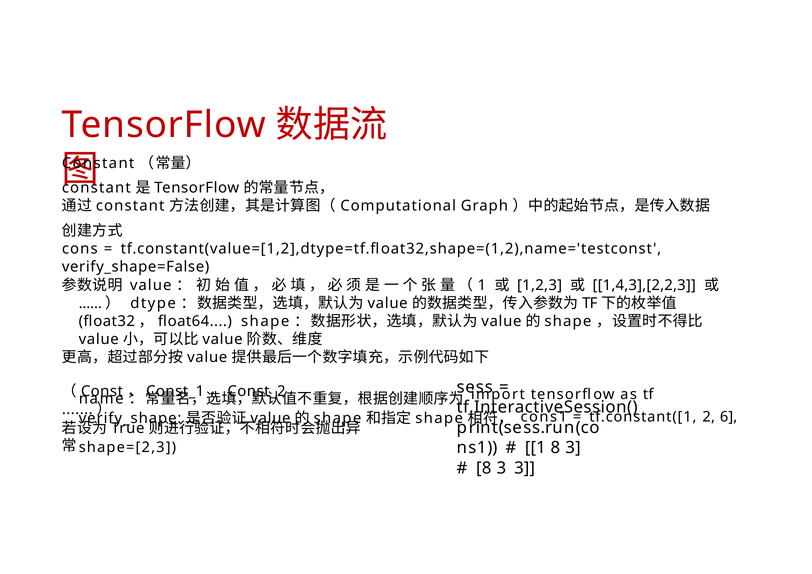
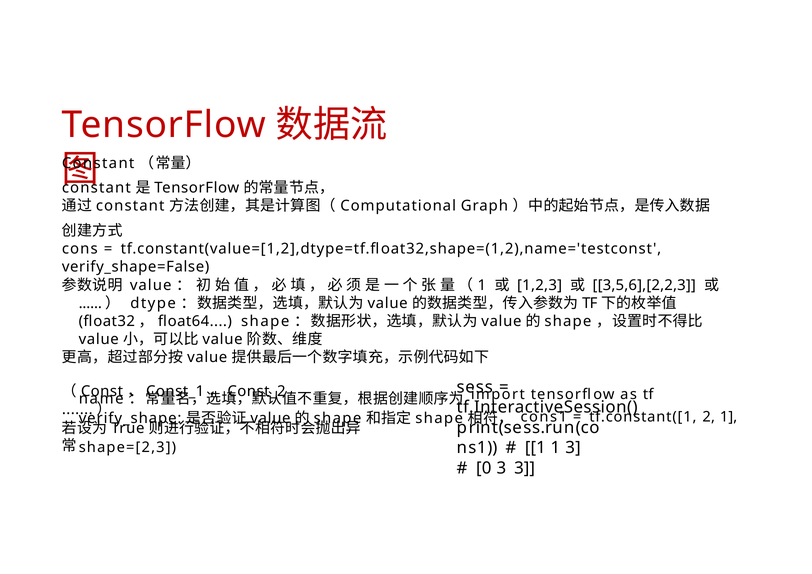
1,4,3],[2,2,3: 1,4,3],[2,2,3 -> 3,5,6],[2,2,3
2 6: 6 -> 1
1 8: 8 -> 1
8 at (484, 468): 8 -> 0
